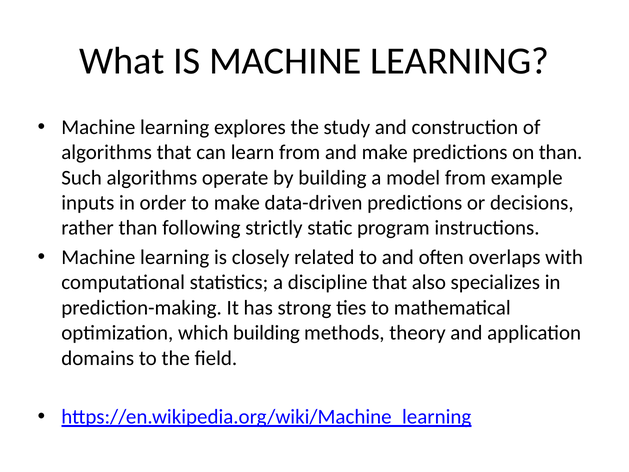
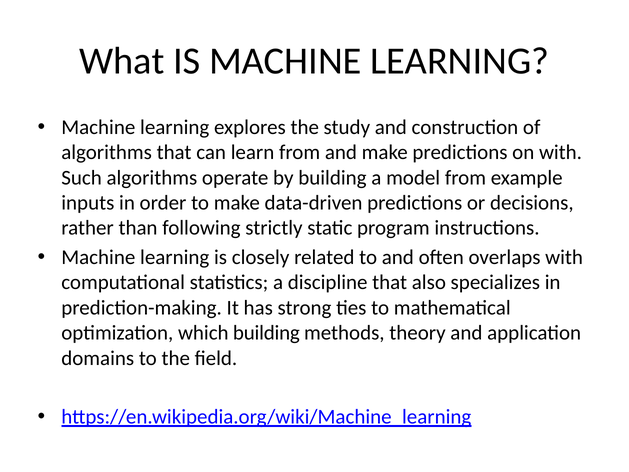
on than: than -> with
